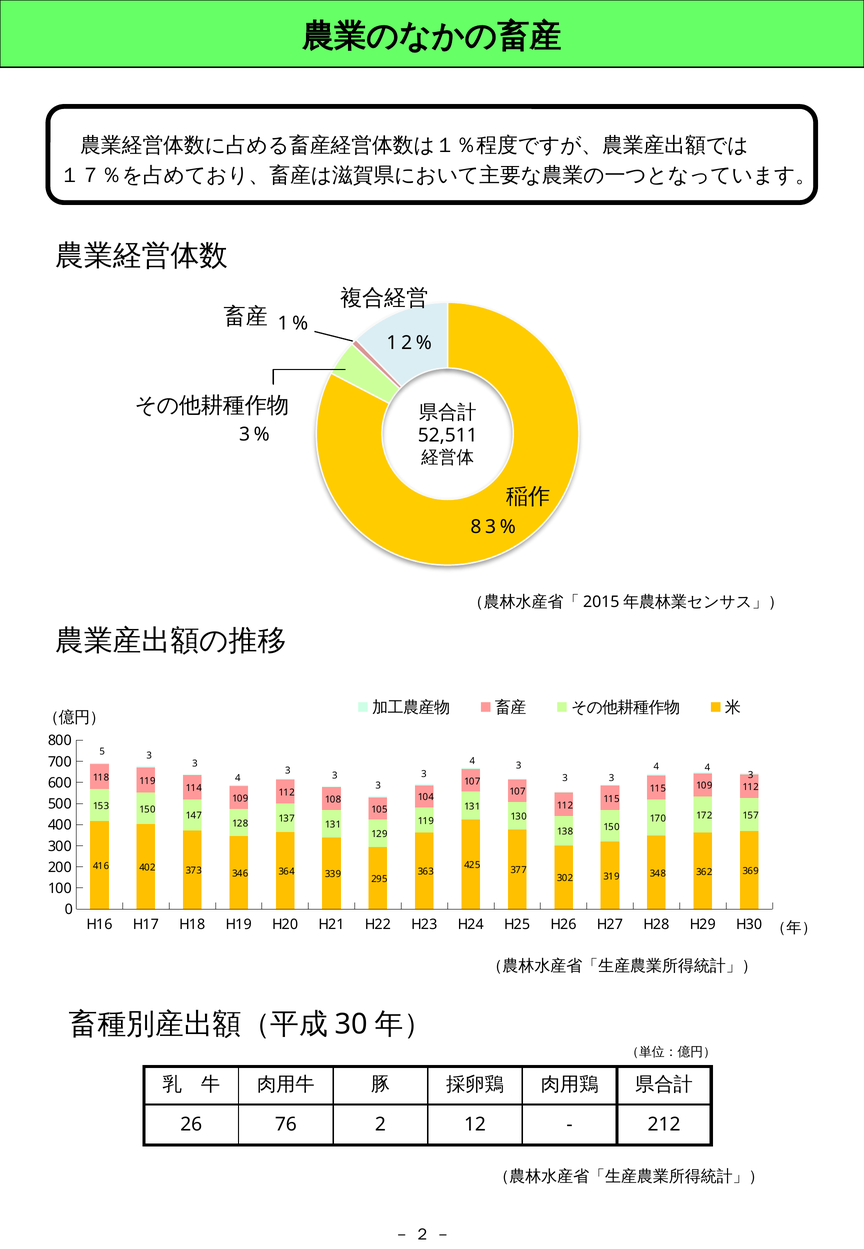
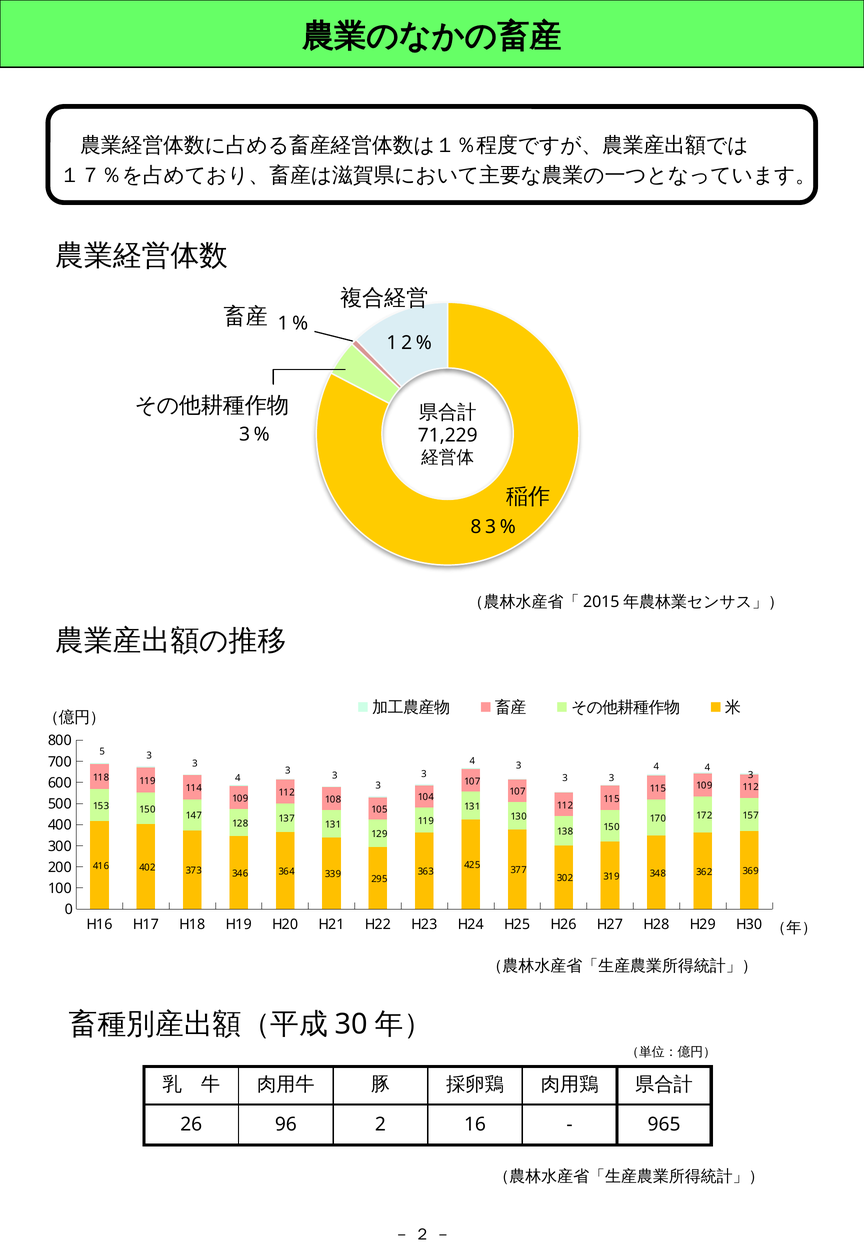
52,511: 52,511 -> 71,229
76: 76 -> 96
12: 12 -> 16
212: 212 -> 965
